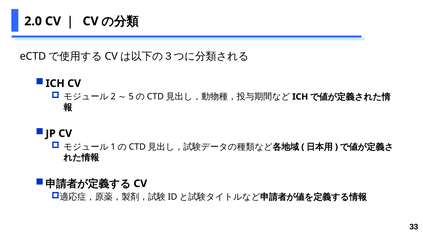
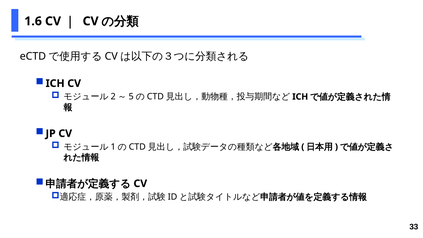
2.0: 2.0 -> 1.6
